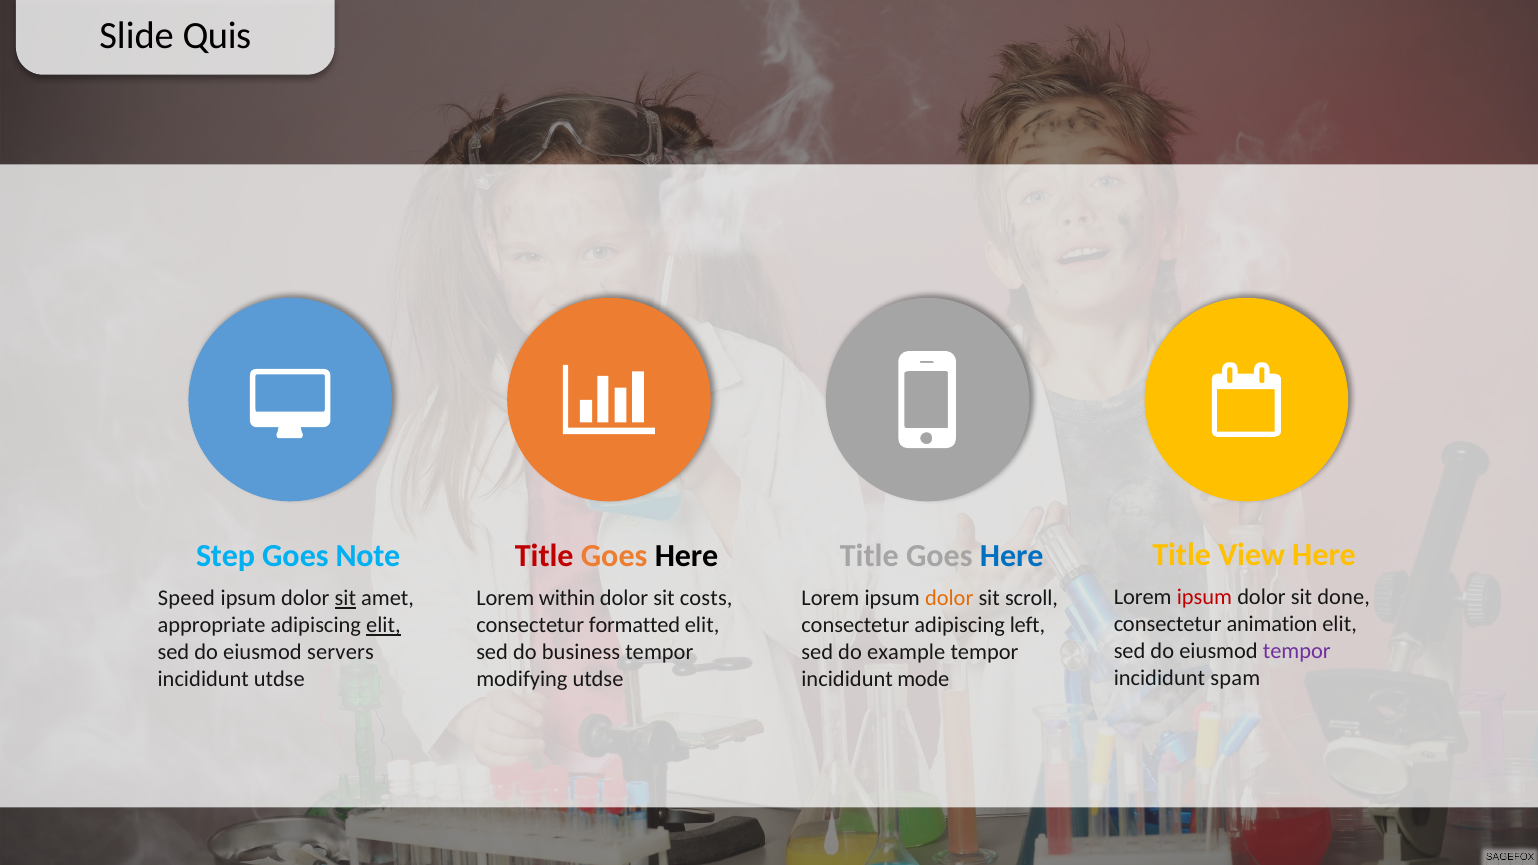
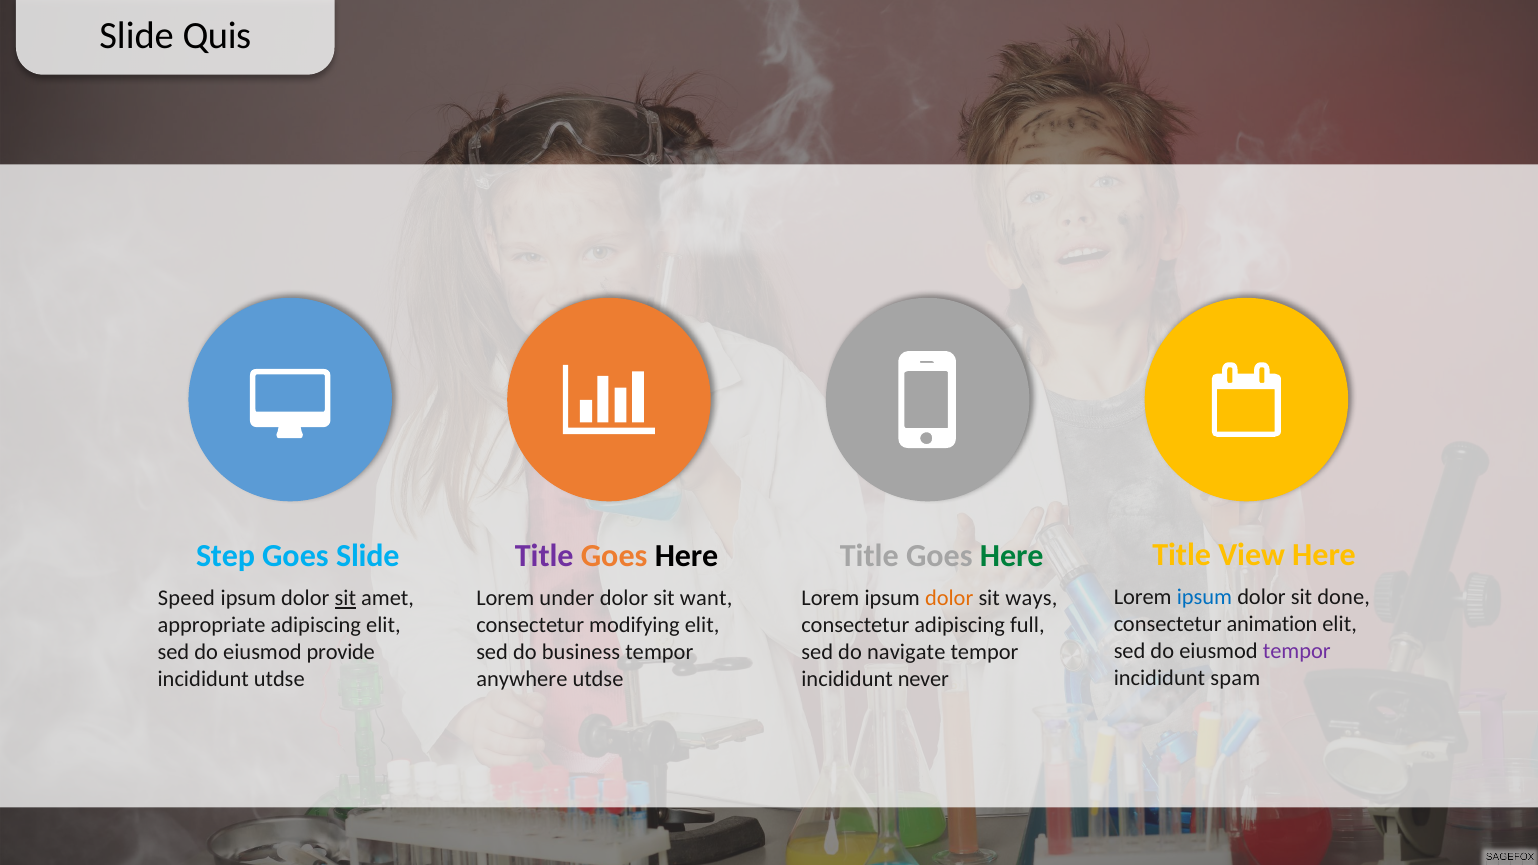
Here at (1012, 556) colour: blue -> green
Goes Note: Note -> Slide
Title at (544, 556) colour: red -> purple
ipsum at (1204, 597) colour: red -> blue
scroll: scroll -> ways
within: within -> under
costs: costs -> want
left: left -> full
elit at (383, 625) underline: present -> none
formatted: formatted -> modifying
example: example -> navigate
servers: servers -> provide
mode: mode -> never
modifying: modifying -> anywhere
